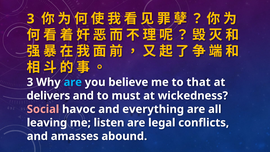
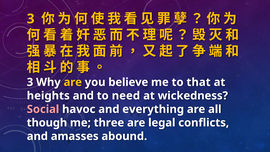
are at (73, 82) colour: light blue -> yellow
delivers: delivers -> heights
must: must -> need
leaving: leaving -> though
listen: listen -> three
